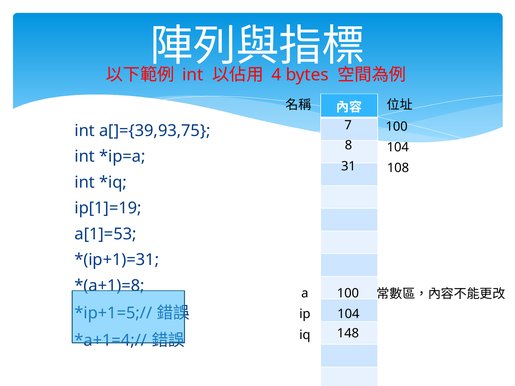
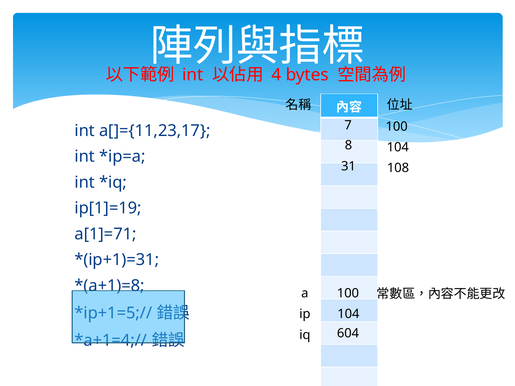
a[]={39,93,75: a[]={39,93,75 -> a[]={11,23,17
a[1]=53: a[1]=53 -> a[1]=71
148: 148 -> 604
